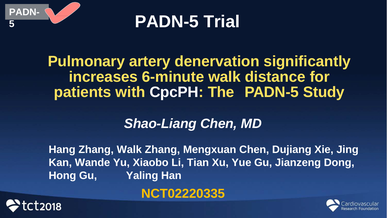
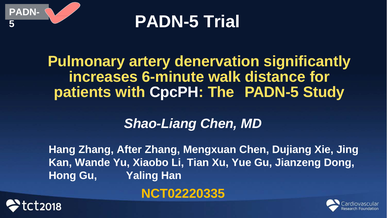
Zhang Walk: Walk -> After
